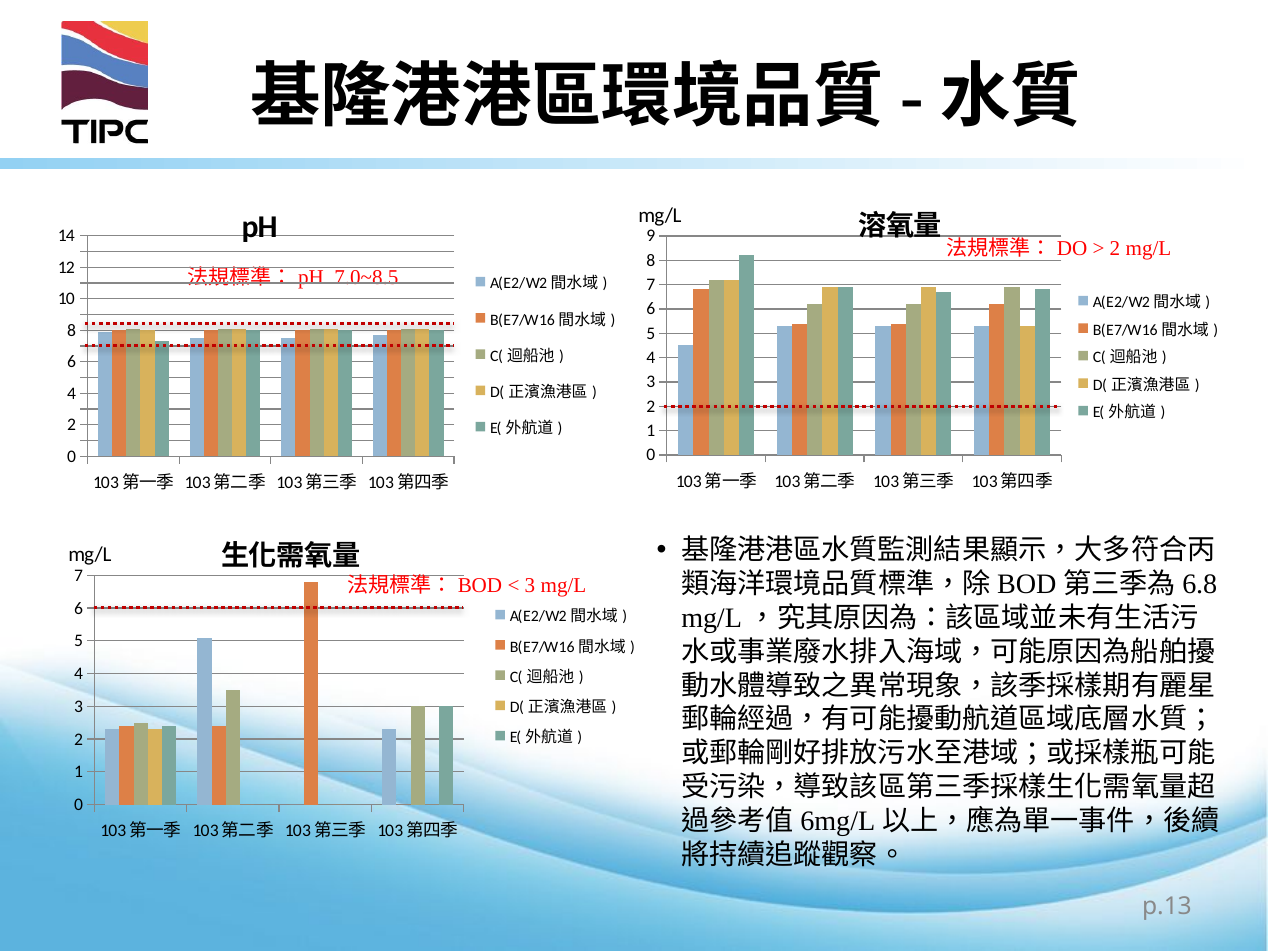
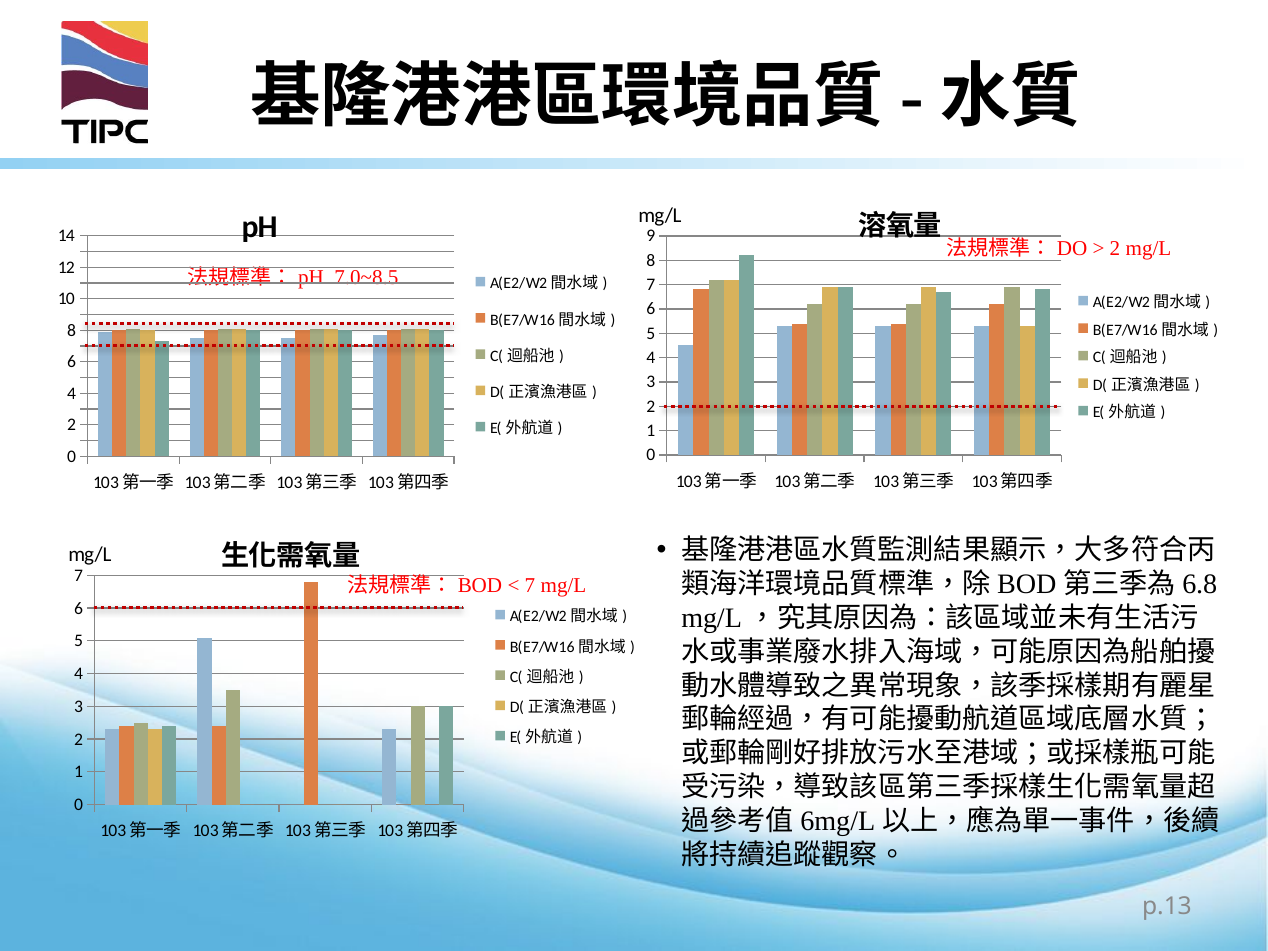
3 at (530, 586): 3 -> 7
